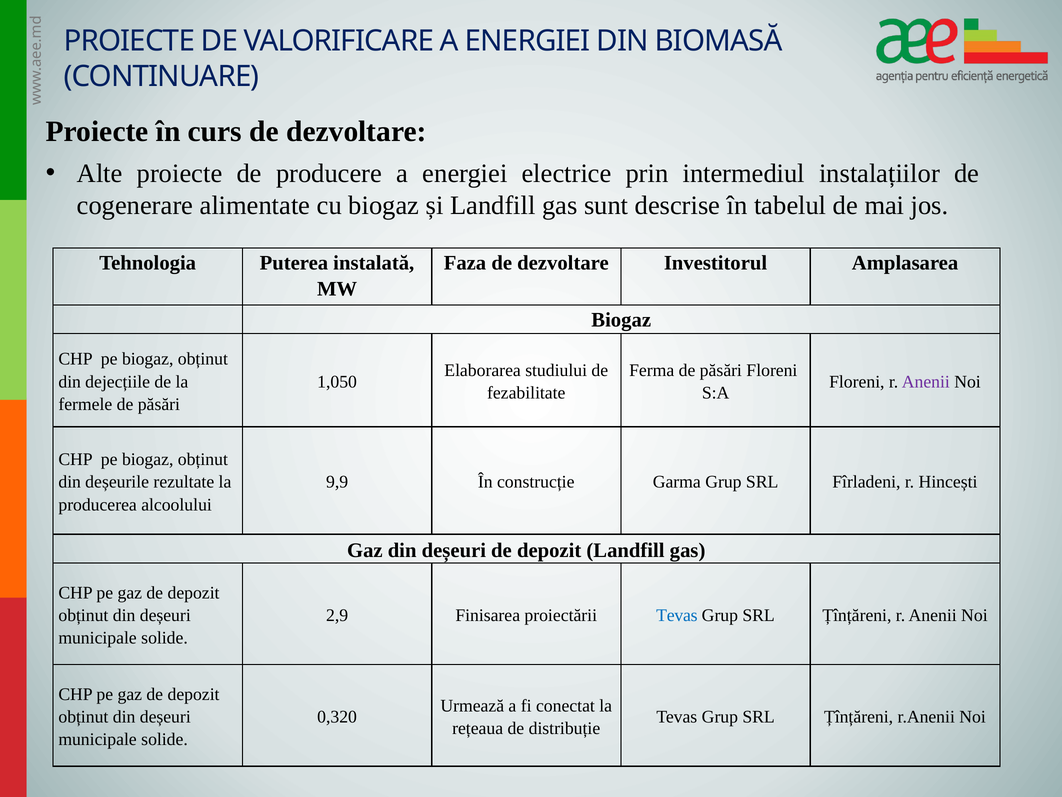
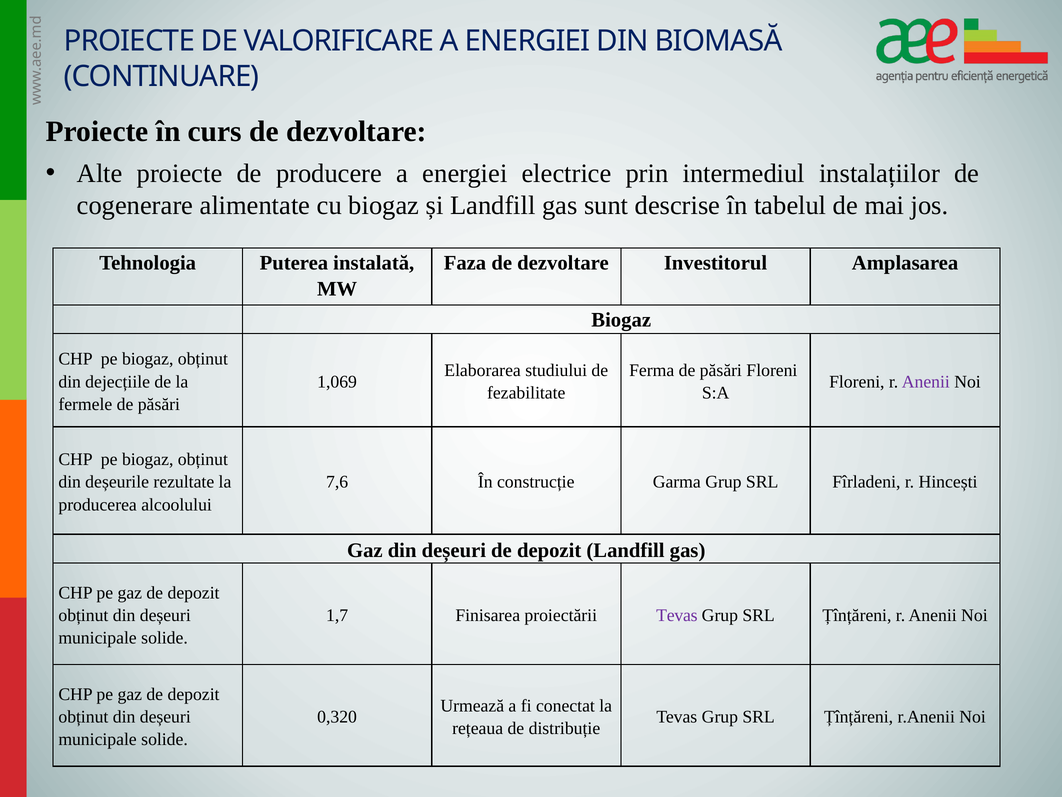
1,050: 1,050 -> 1,069
9,9: 9,9 -> 7,6
2,9: 2,9 -> 1,7
Tevas at (677, 615) colour: blue -> purple
